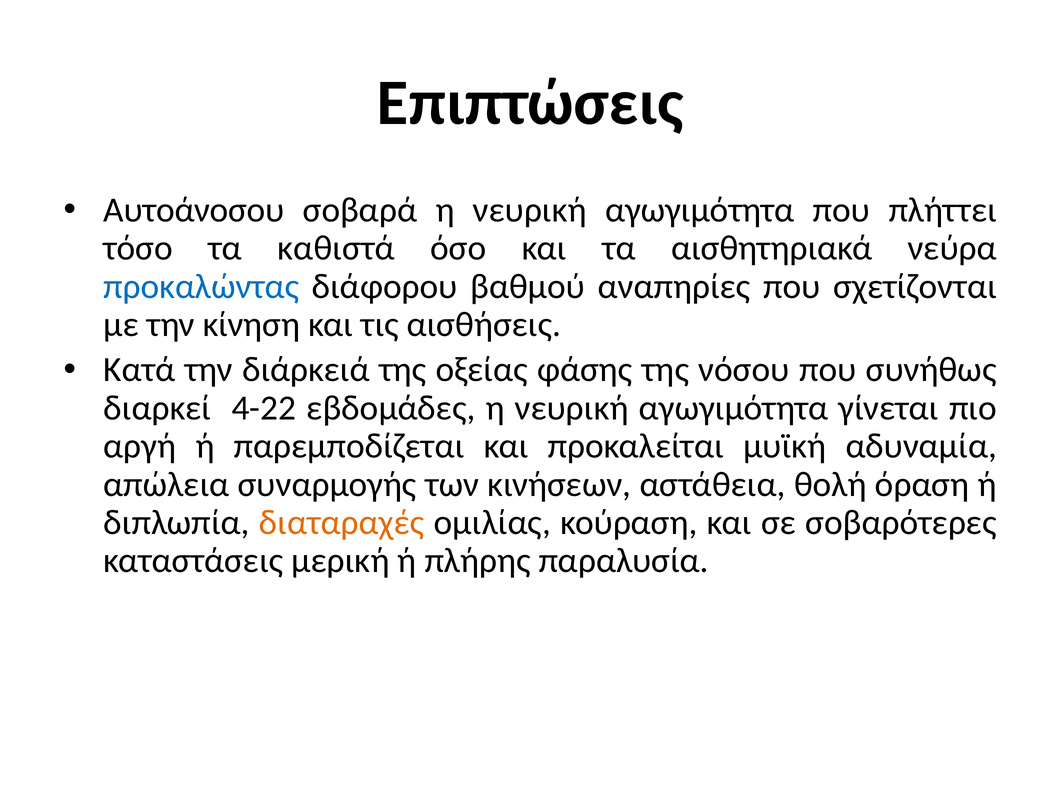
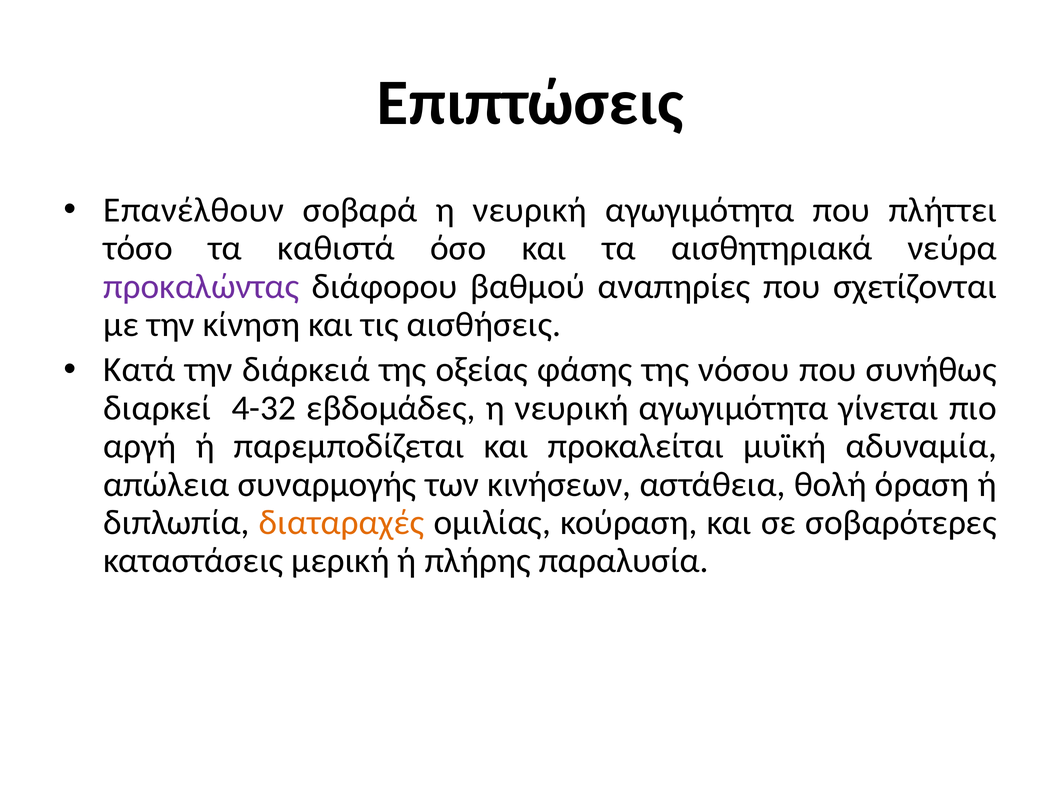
Αυτοάνοσου: Αυτοάνοσου -> Επανέλθουν
προκαλώντας colour: blue -> purple
4-22: 4-22 -> 4-32
